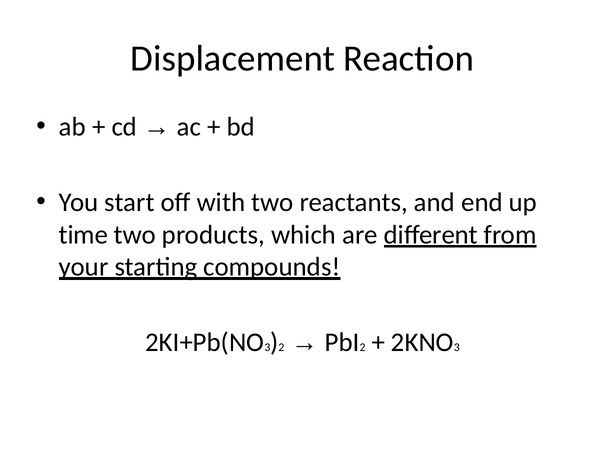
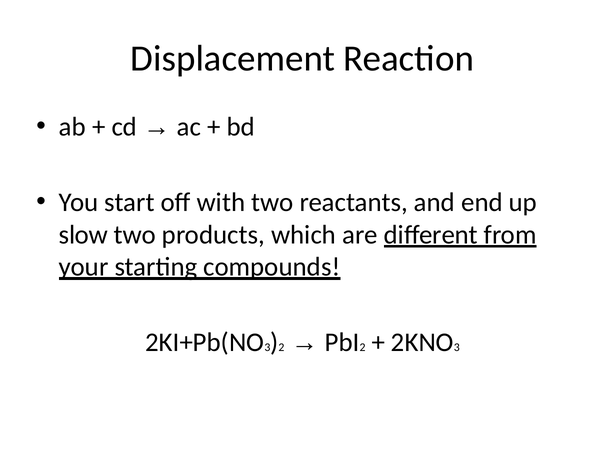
time: time -> slow
